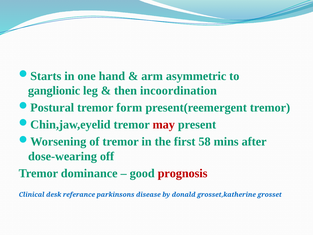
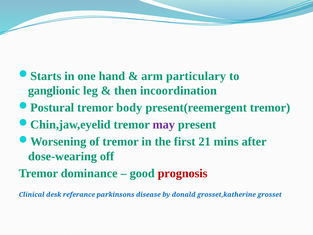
asymmetric: asymmetric -> particulary
form: form -> body
may colour: red -> purple
58: 58 -> 21
